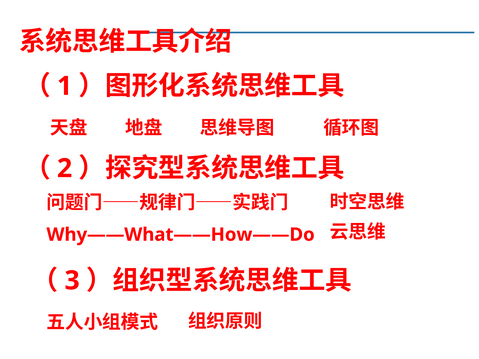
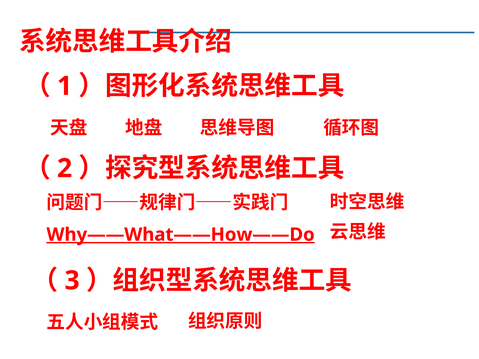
Why——What——How——Do underline: none -> present
